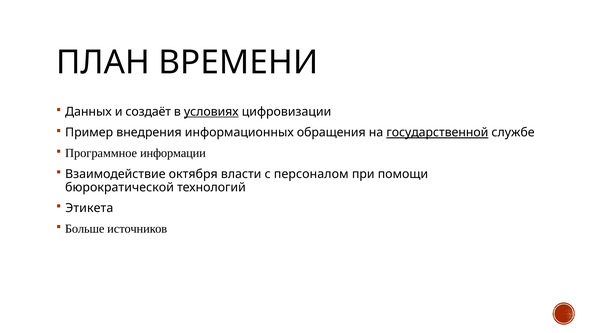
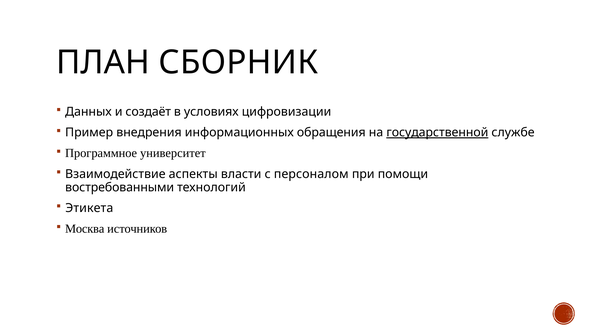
ВРЕМЕНИ: ВРЕМЕНИ -> СБОРНИК
условиях underline: present -> none
информации: информации -> университет
октября: октября -> аспекты
бюрократической: бюрократической -> востребованными
Больше: Больше -> Москва
